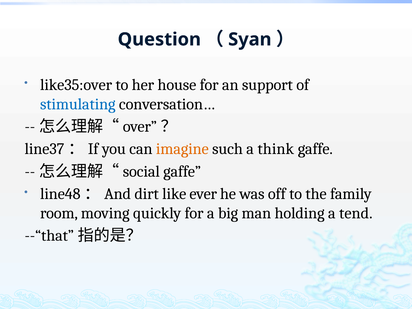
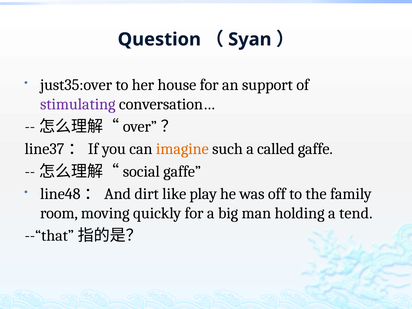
like35:over: like35:over -> just35:over
stimulating colour: blue -> purple
think: think -> called
ever: ever -> play
